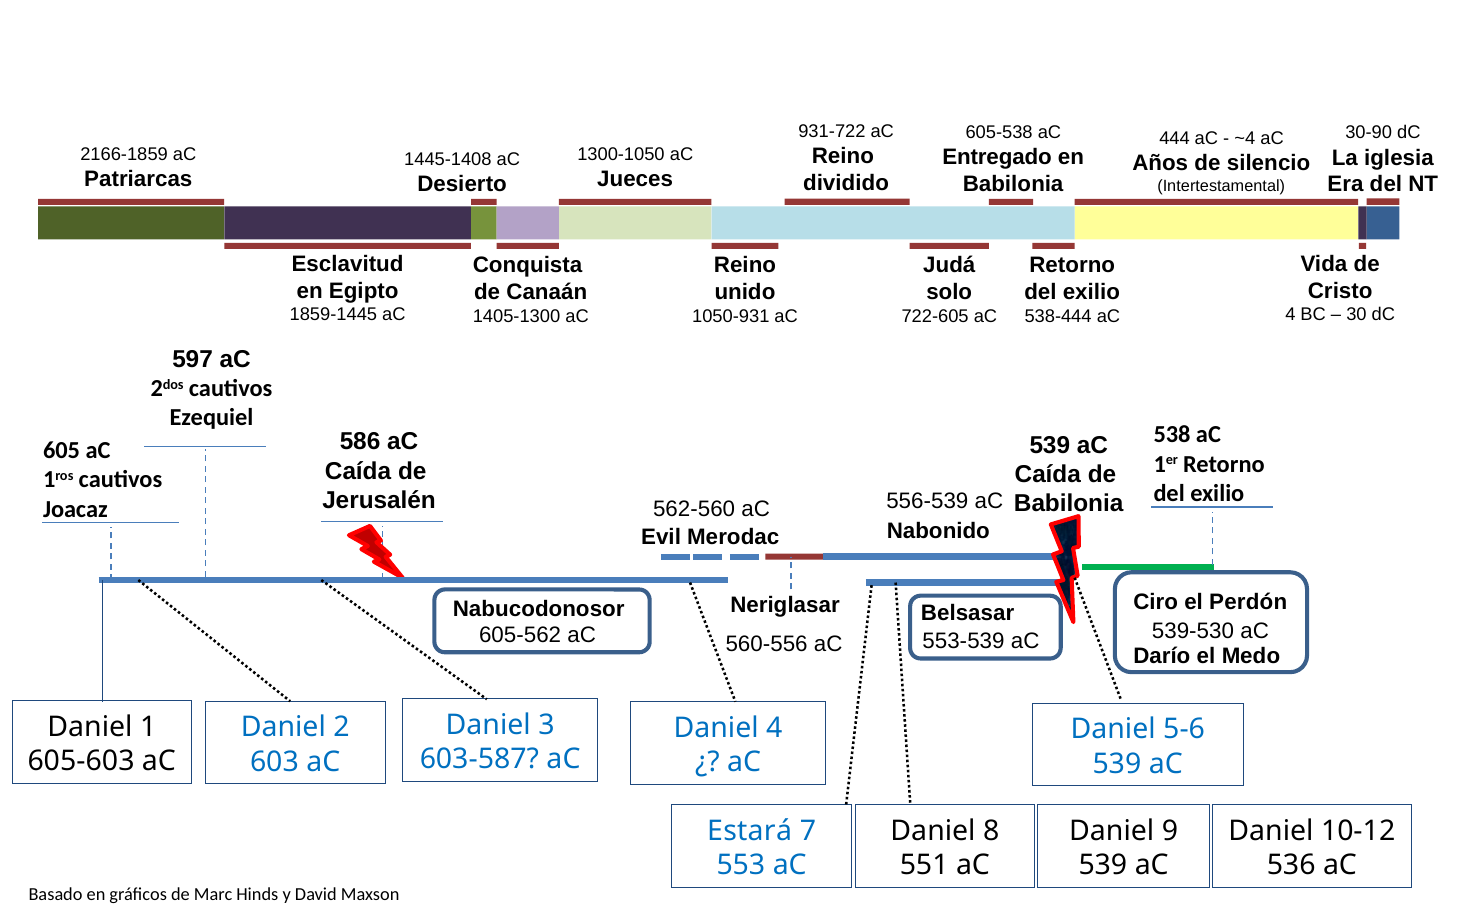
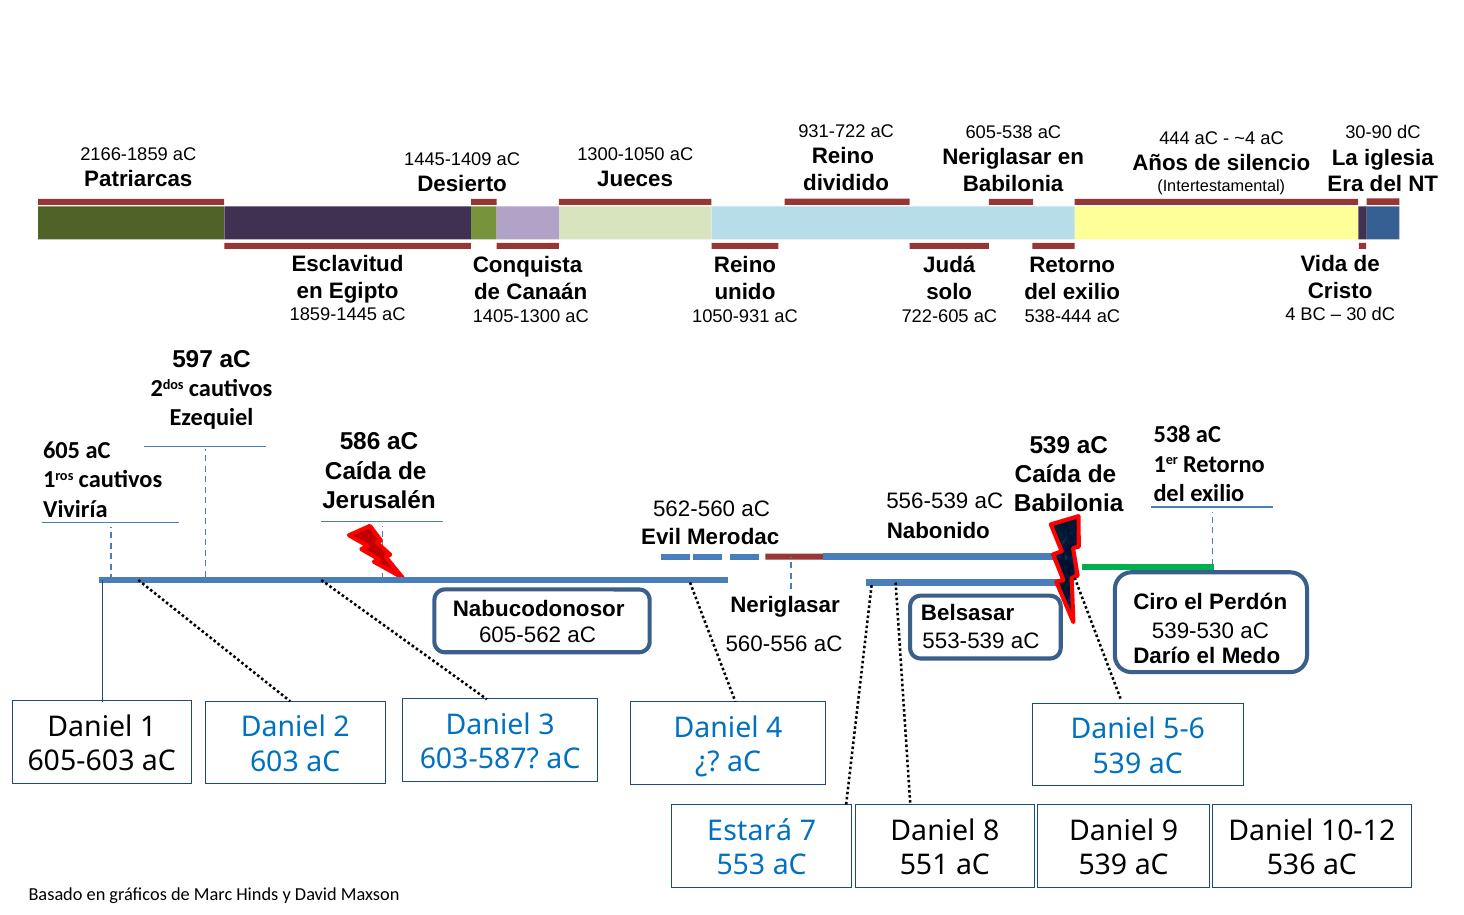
Entregado at (997, 157): Entregado -> Neriglasar
1445-1408: 1445-1408 -> 1445-1409
Joacaz: Joacaz -> Viviría
